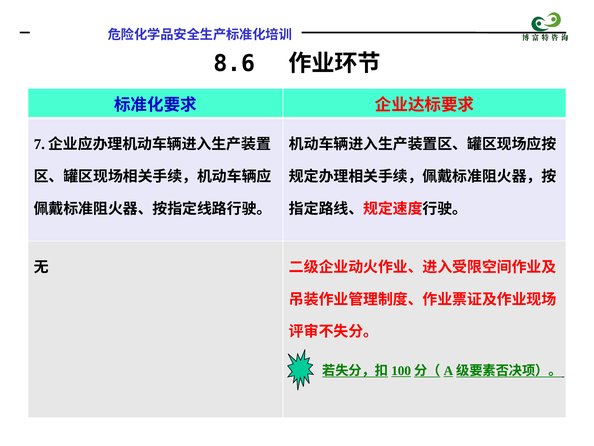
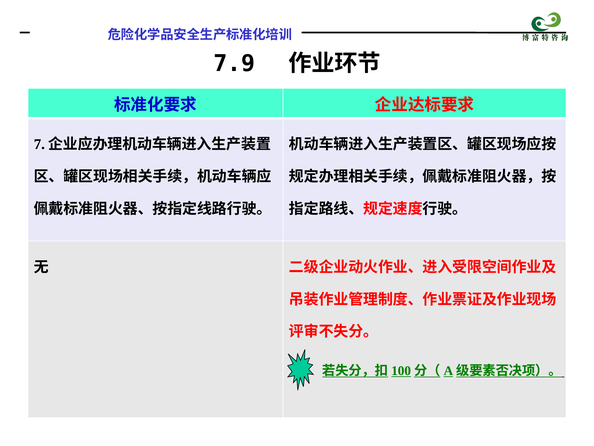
8.6: 8.6 -> 7.9
